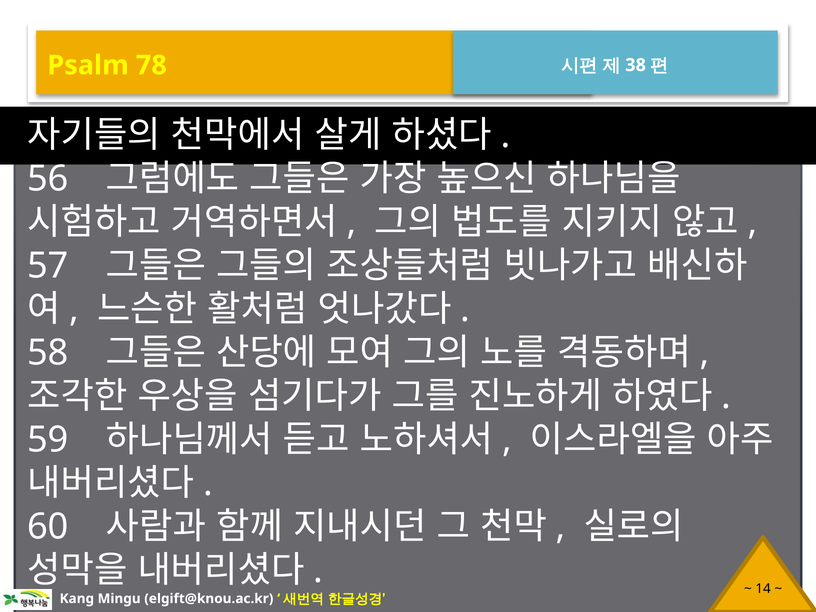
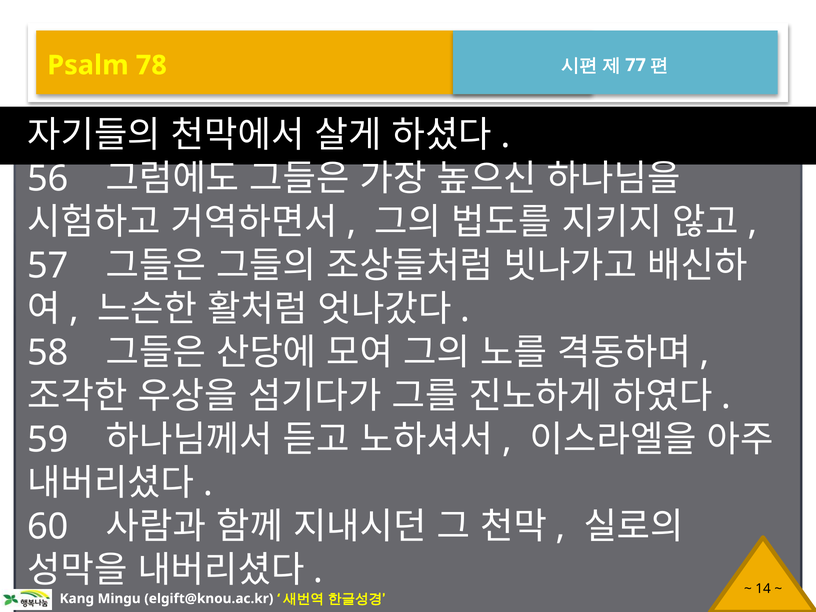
38: 38 -> 77
